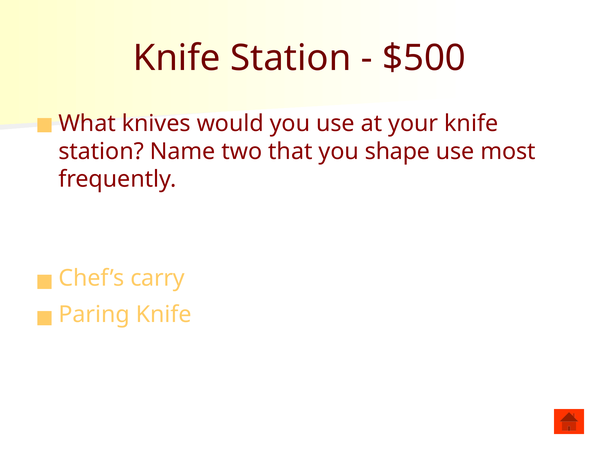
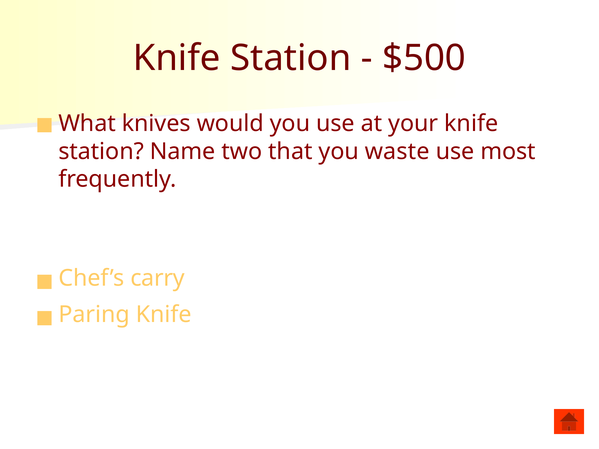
shape: shape -> waste
